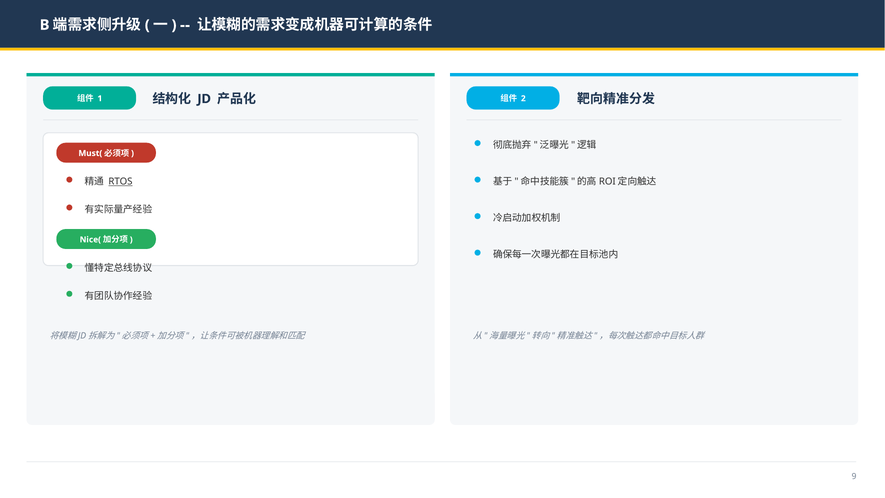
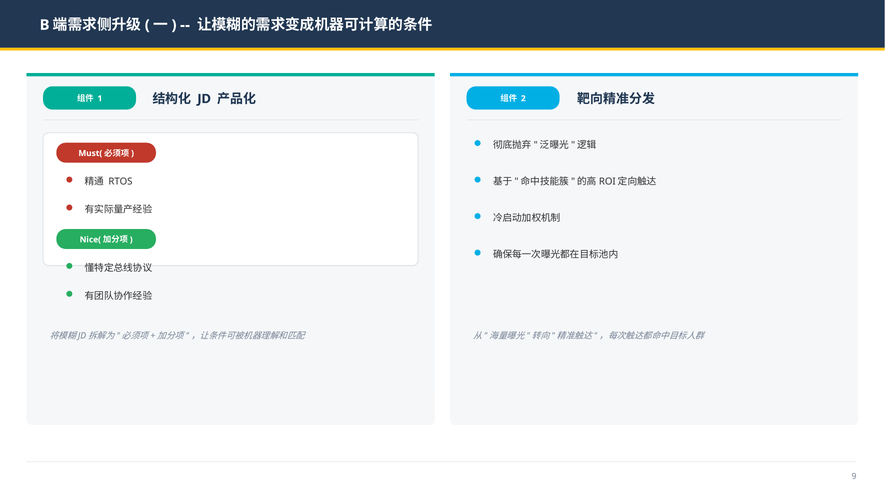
RTOS underline: present -> none
